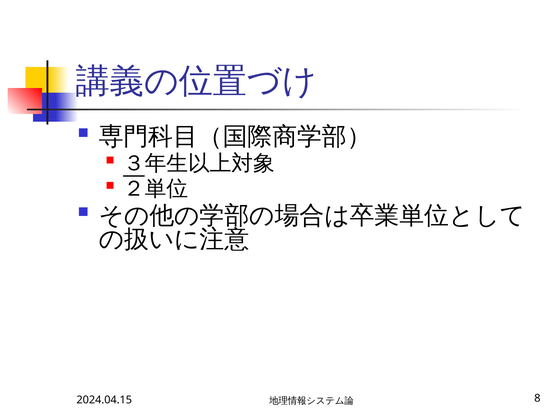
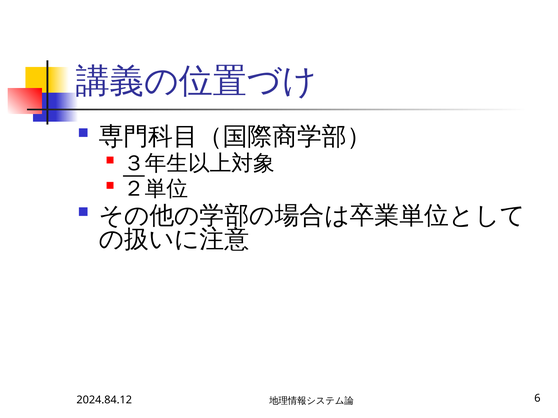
2024.04.15: 2024.04.15 -> 2024.84.12
8: 8 -> 6
